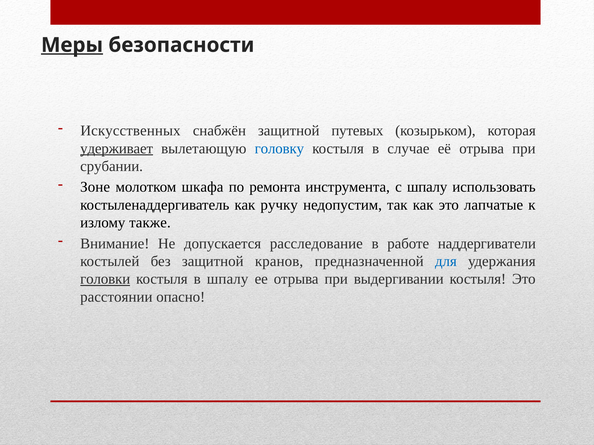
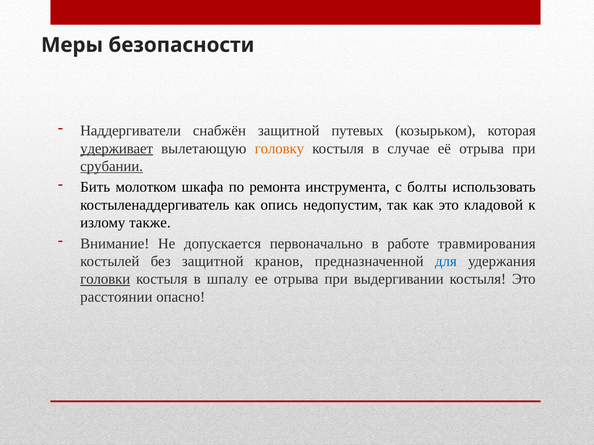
Меры underline: present -> none
Искусственных: Искусственных -> Наддергиватели
головку colour: blue -> orange
срубании underline: none -> present
Зоне: Зоне -> Бить
с шпалу: шпалу -> болты
ручку: ручку -> опись
лапчатые: лапчатые -> кладовой
расследование: расследование -> первоначально
наддергиватели: наддергиватели -> травмирования
